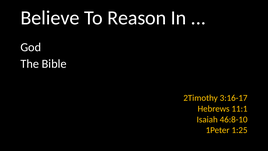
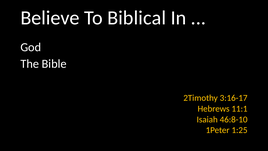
Reason: Reason -> Biblical
